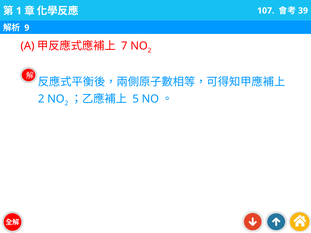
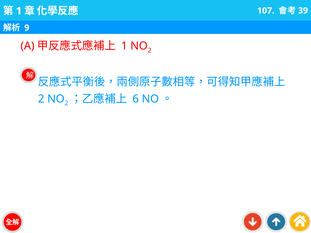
7 at (124, 46): 7 -> 1
5: 5 -> 6
